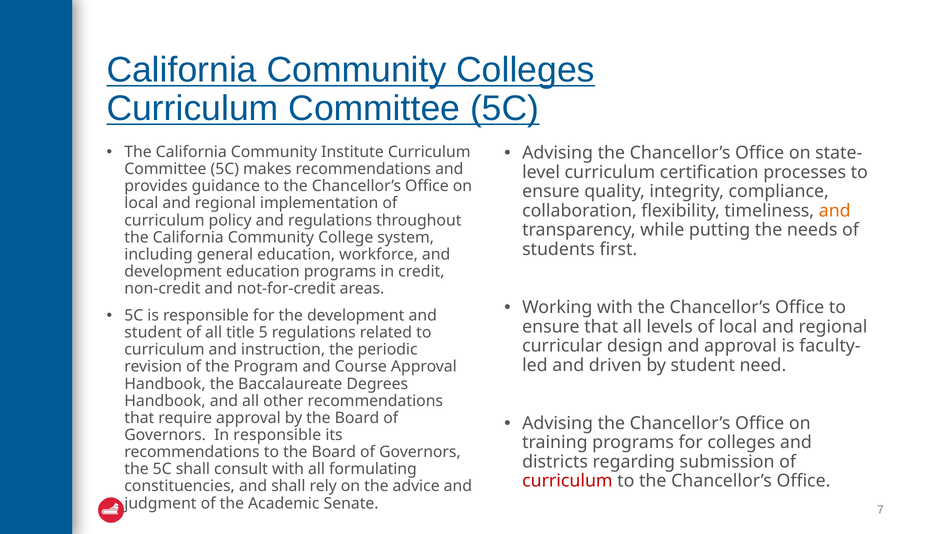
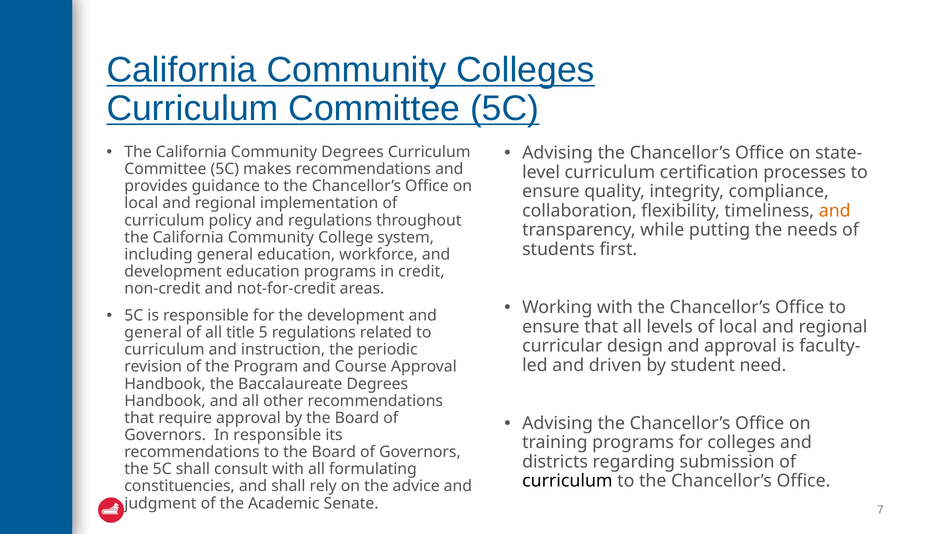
Community Institute: Institute -> Degrees
student at (153, 332): student -> general
curriculum at (567, 481) colour: red -> black
